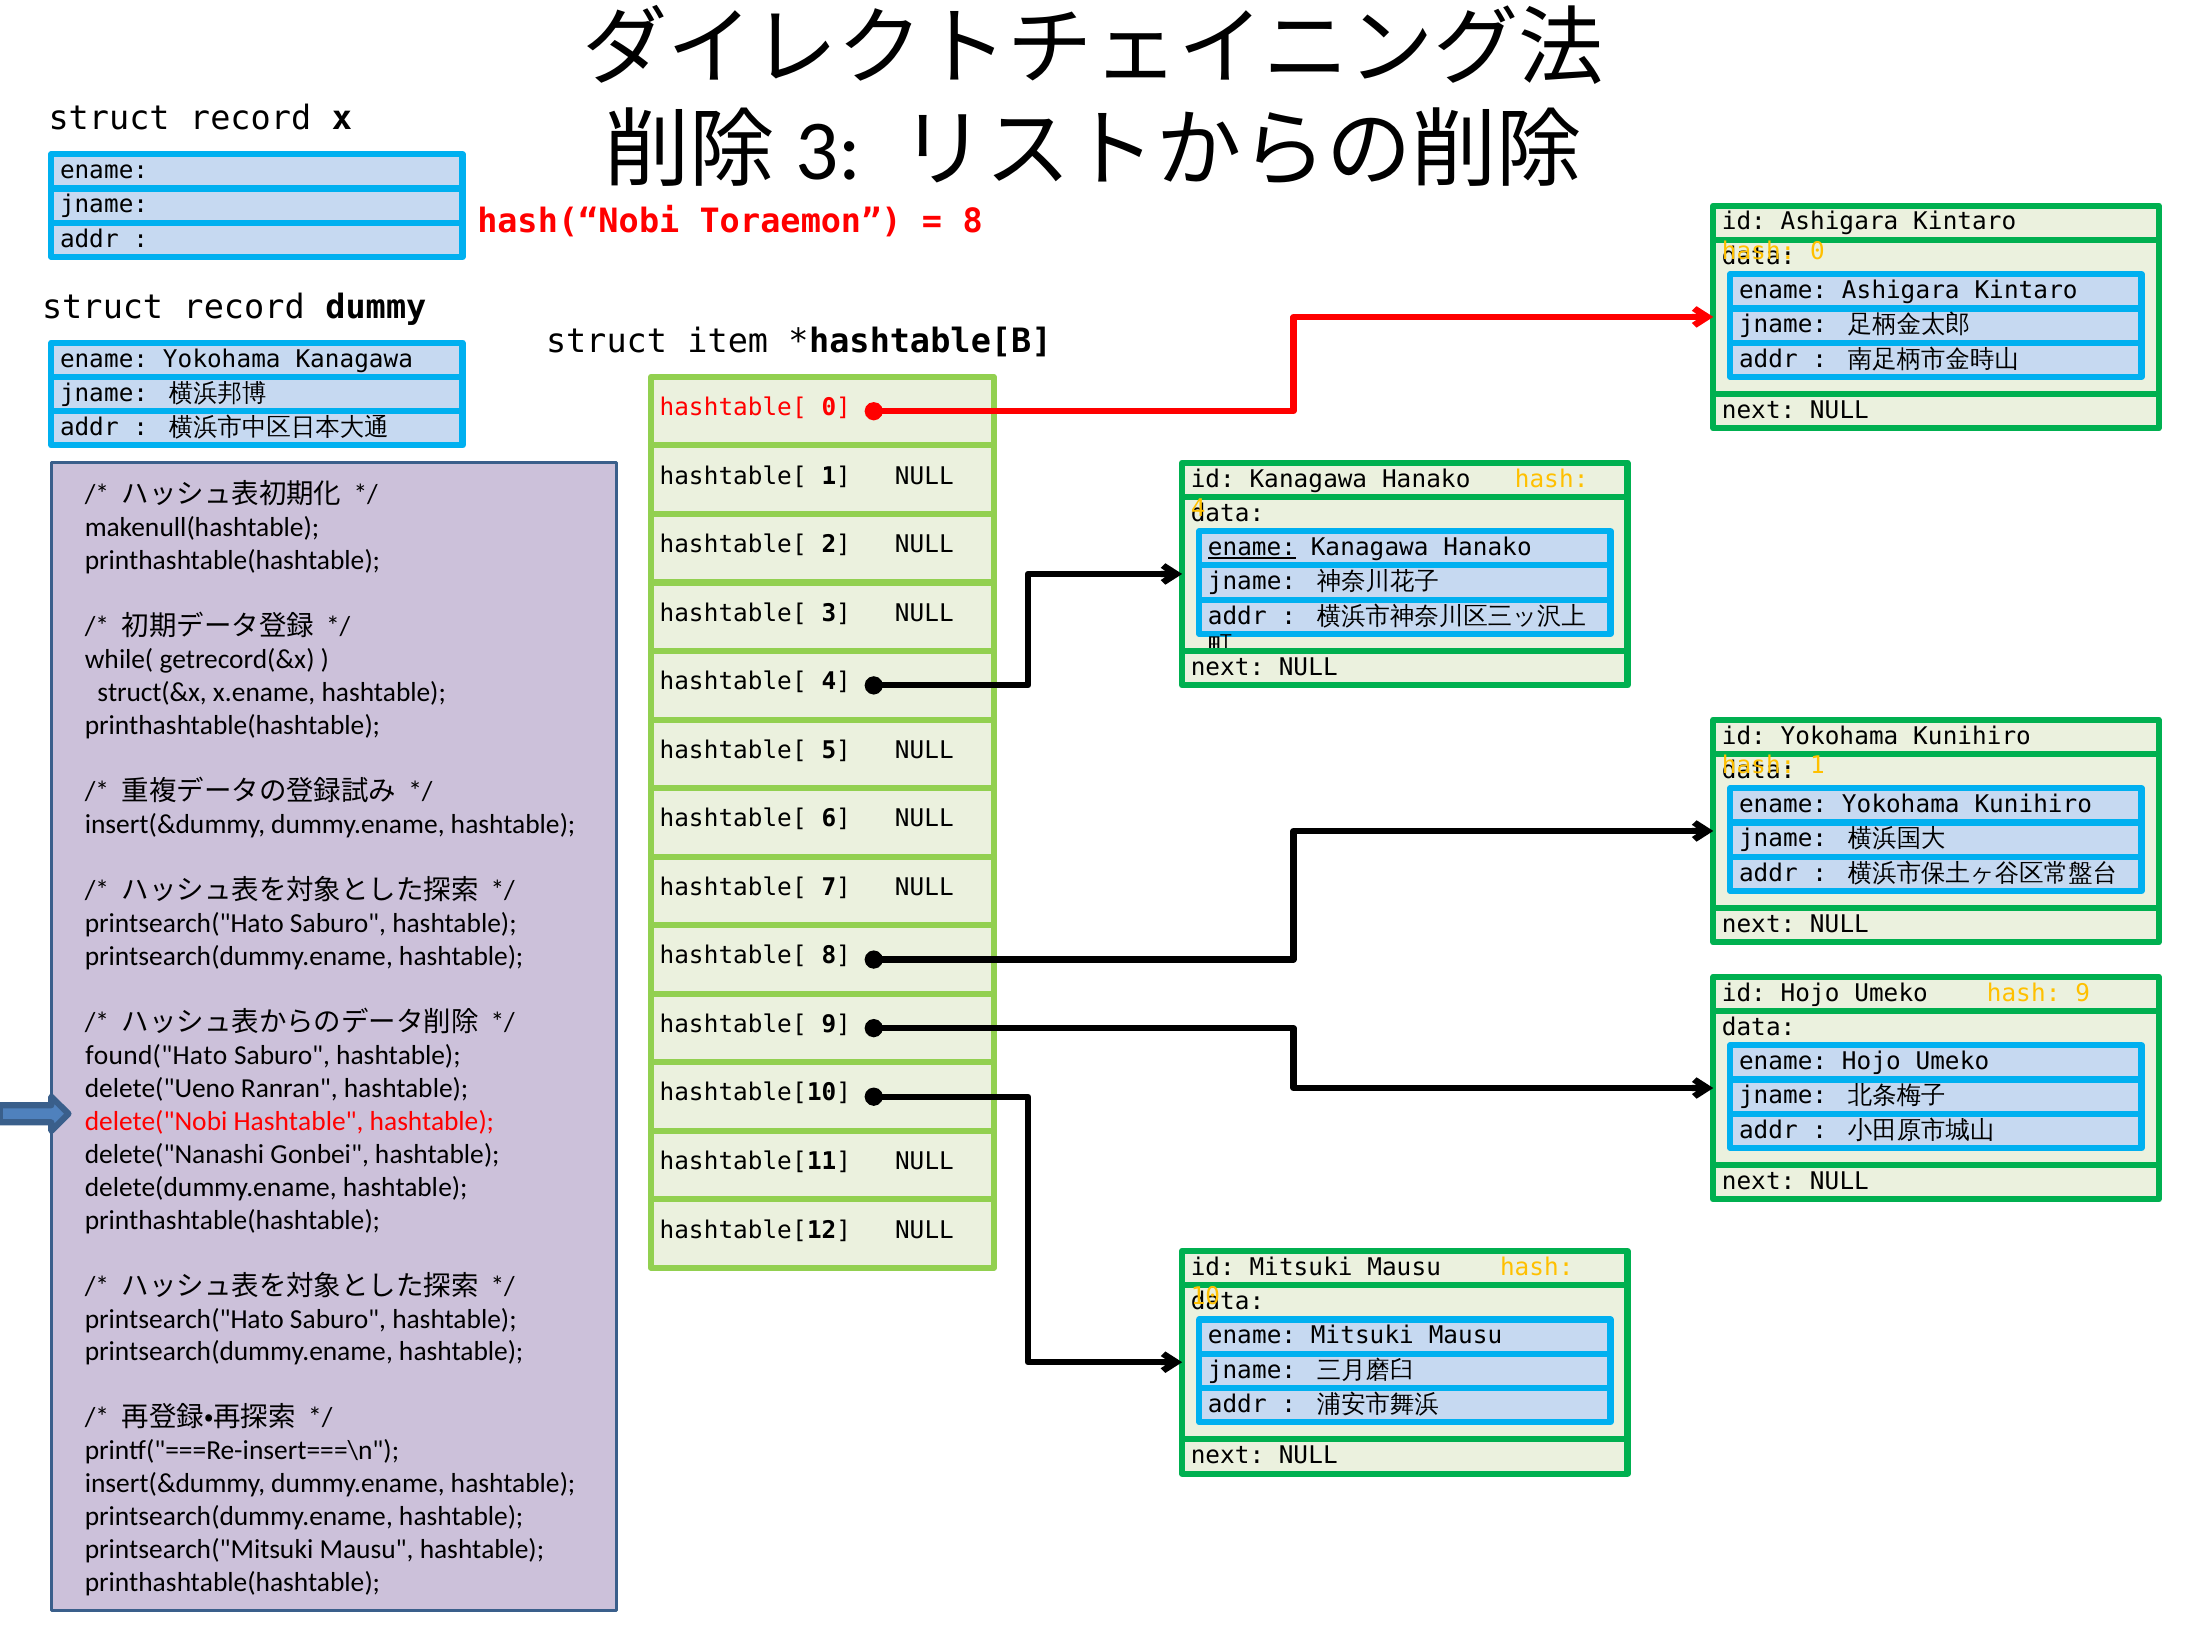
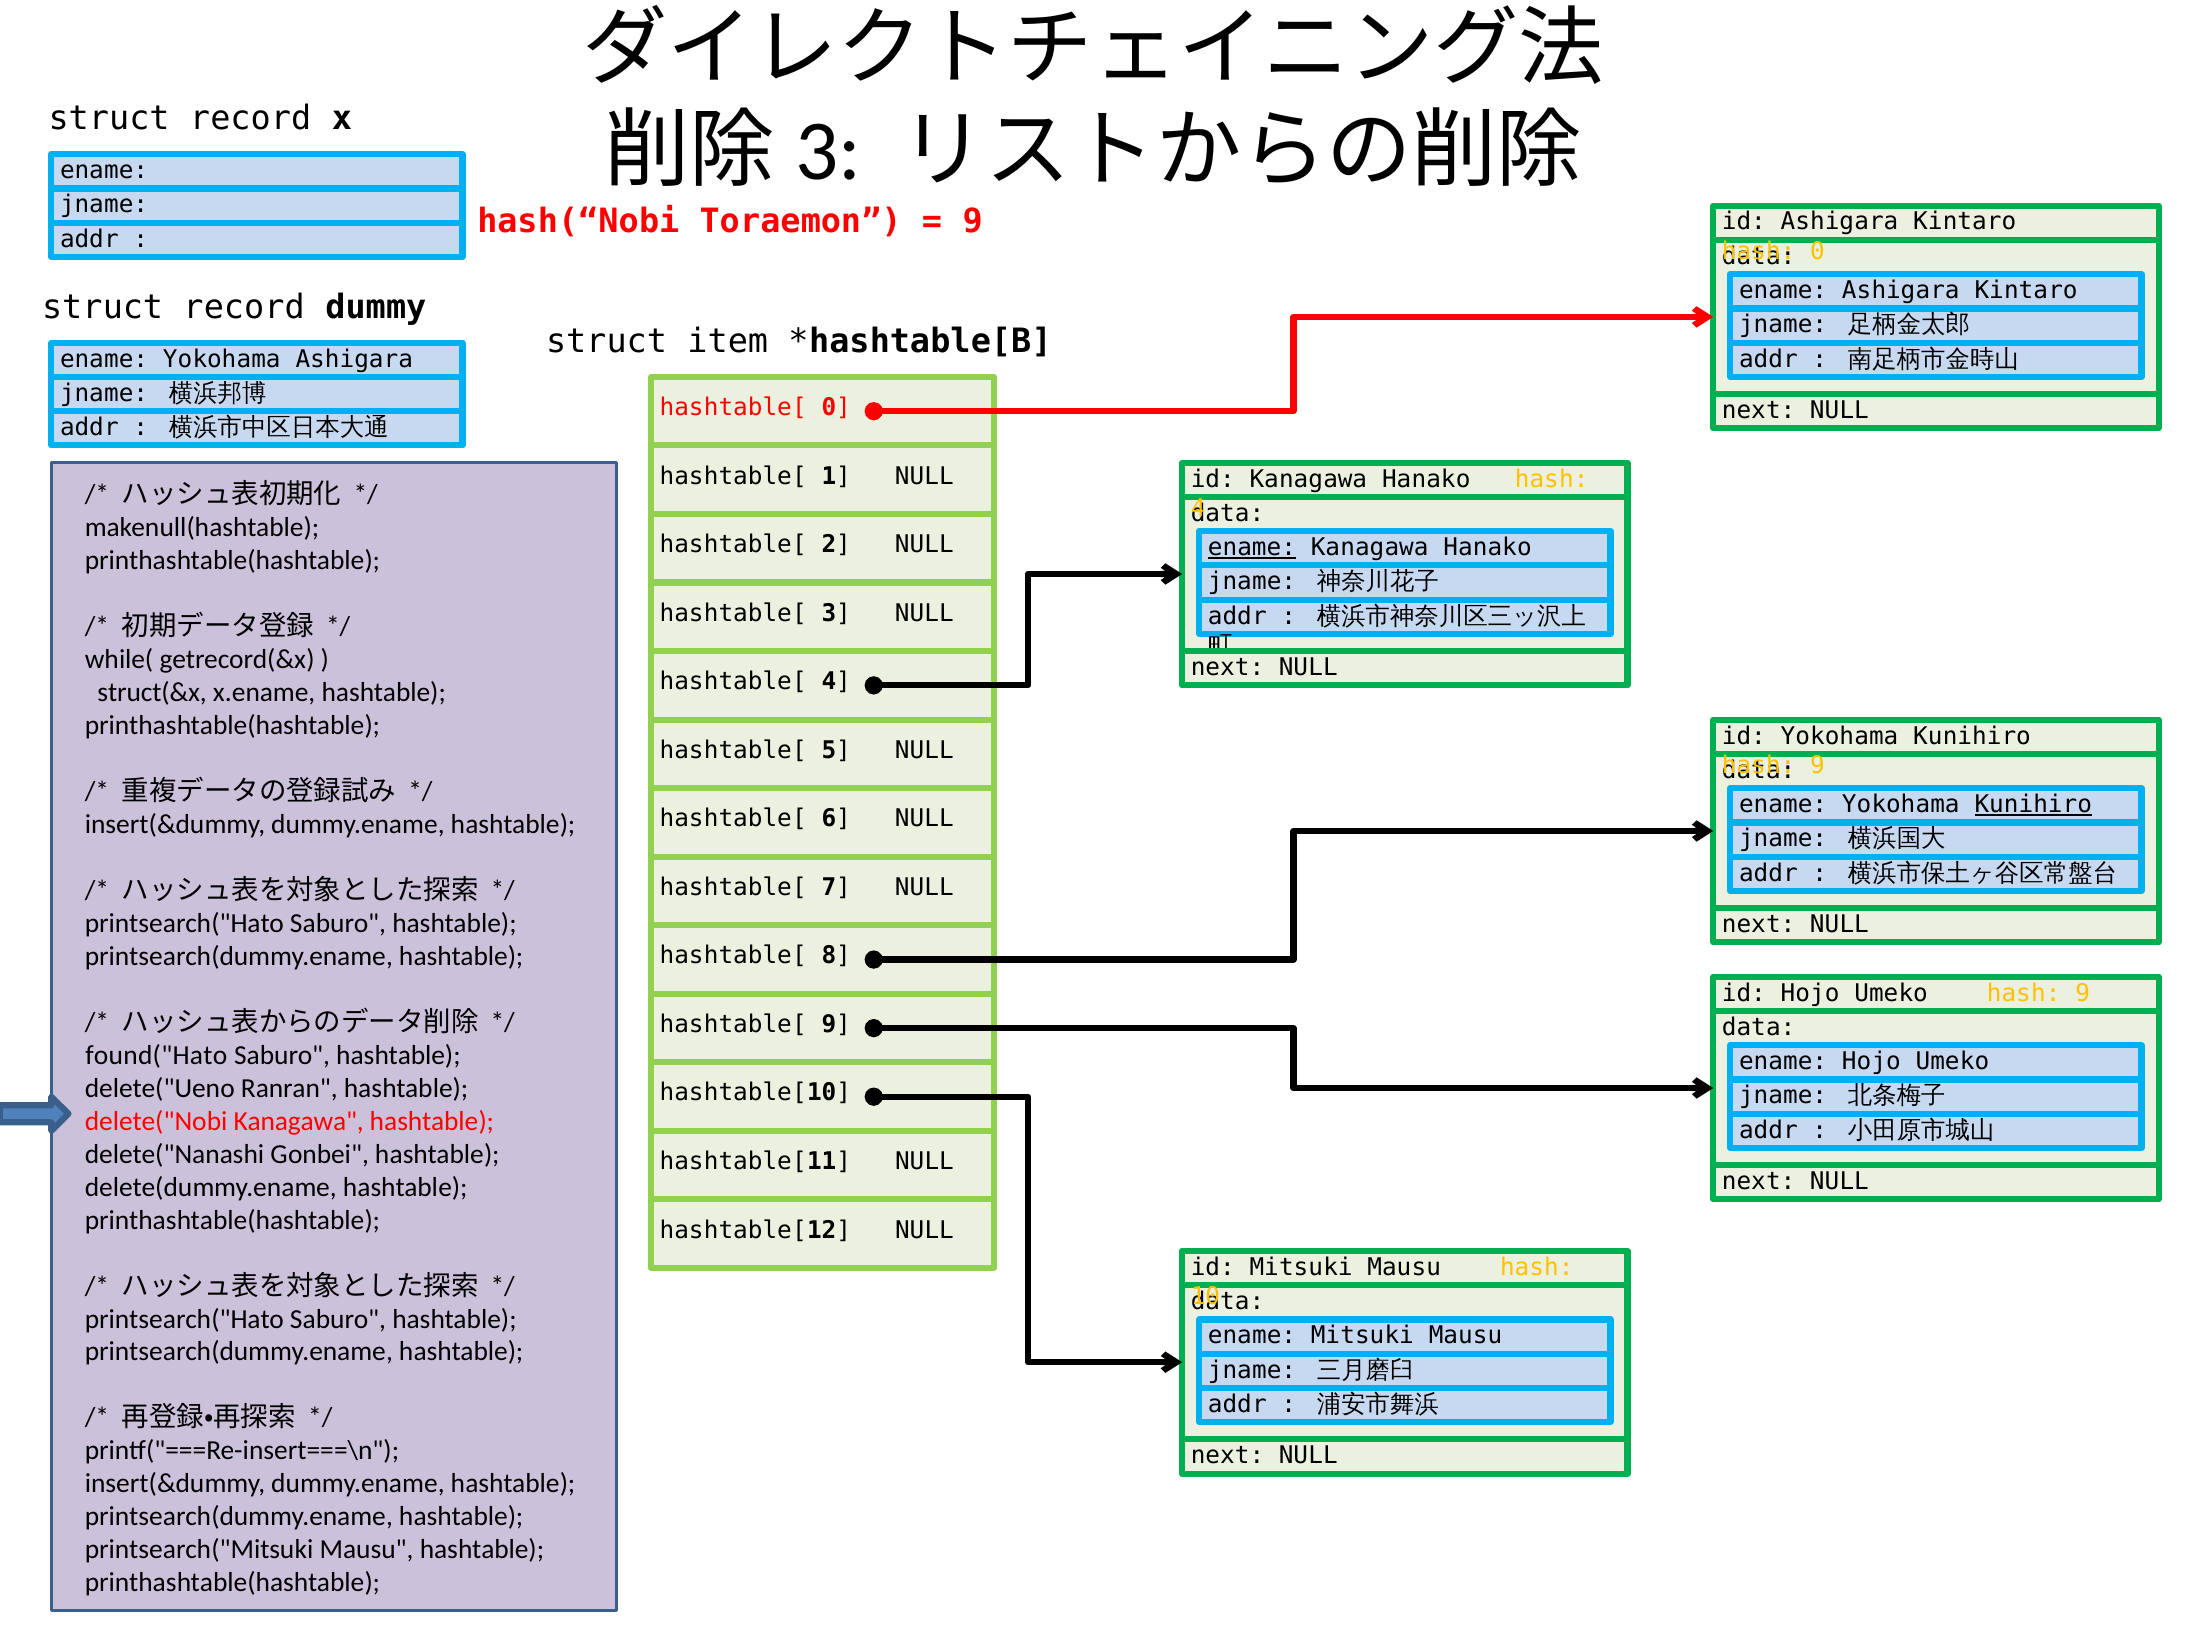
8 at (973, 222): 8 -> 9
Yokohama Kanagawa: Kanagawa -> Ashigara
1 at (1818, 765): 1 -> 9
Kunihiro at (2033, 804) underline: none -> present
delete("Nobi Hashtable: Hashtable -> Kanagawa
